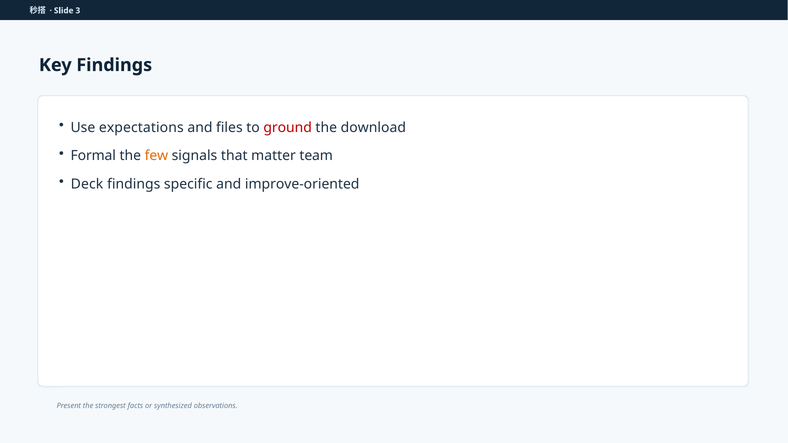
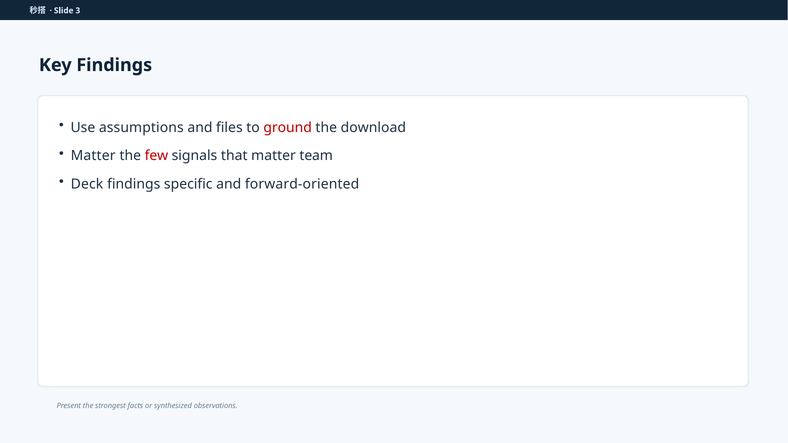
expectations: expectations -> assumptions
Formal at (93, 156): Formal -> Matter
few colour: orange -> red
improve-oriented: improve-oriented -> forward-oriented
